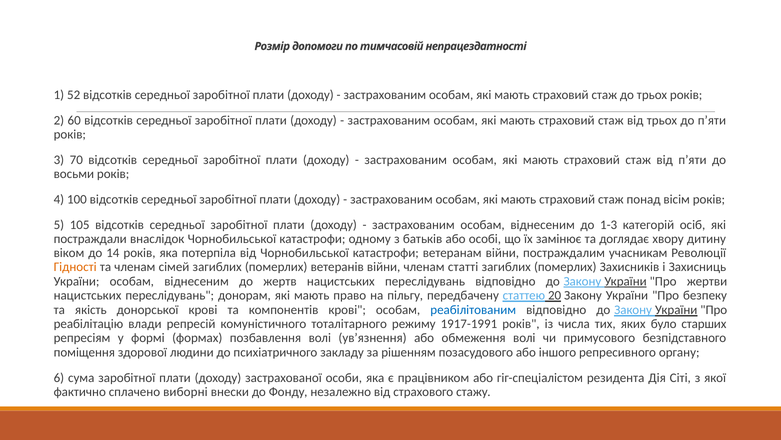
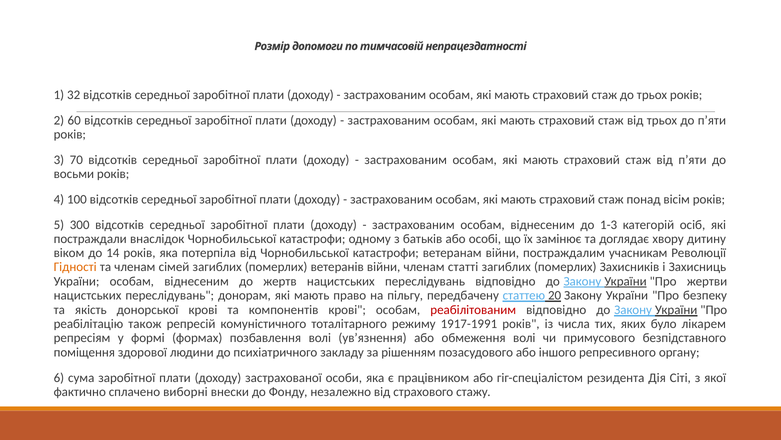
52: 52 -> 32
105: 105 -> 300
реабілітованим colour: blue -> red
влади: влади -> також
старших: старших -> лікарем
